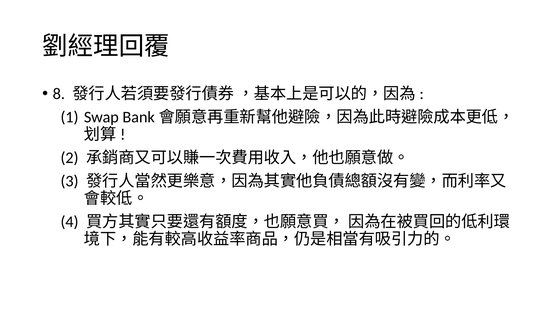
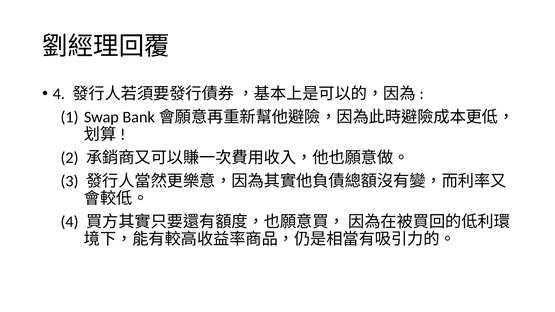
8 at (59, 94): 8 -> 4
